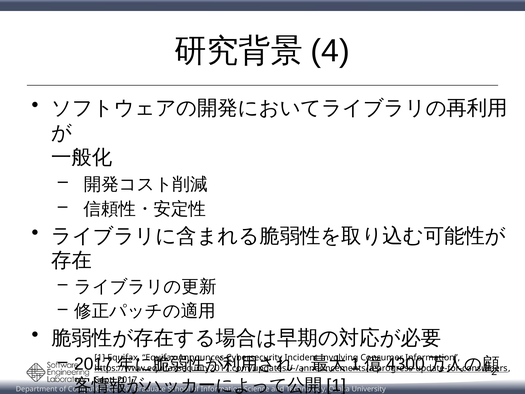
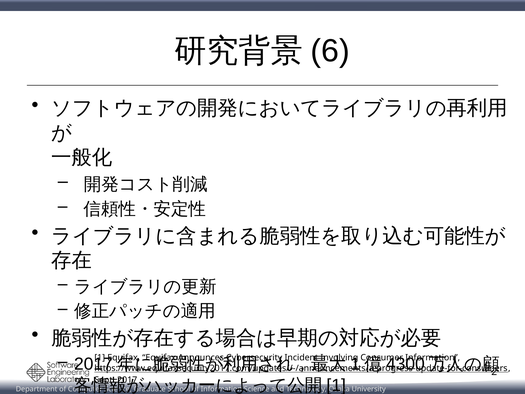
4: 4 -> 6
